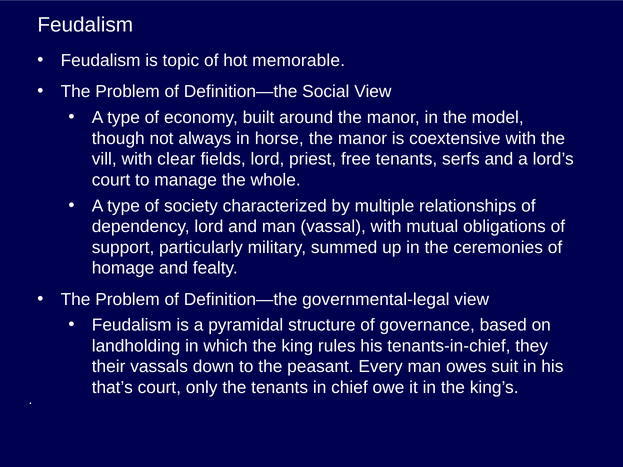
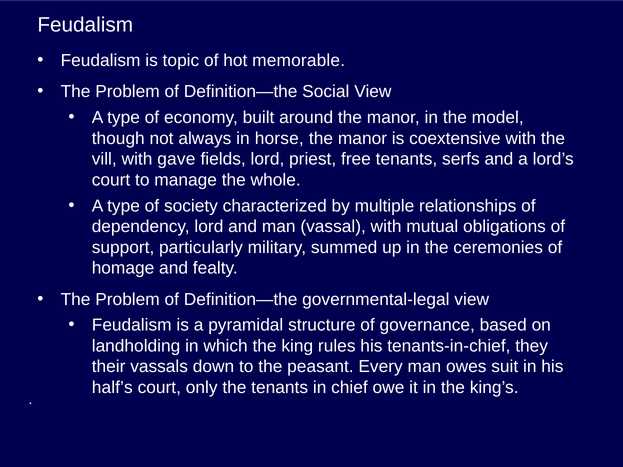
clear: clear -> gave
that’s: that’s -> half’s
